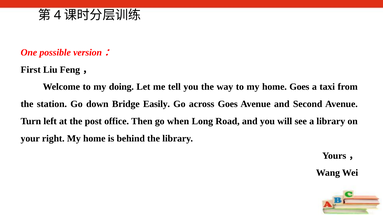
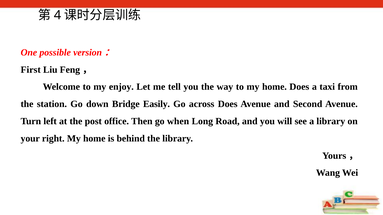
doing: doing -> enjoy
home Goes: Goes -> Does
across Goes: Goes -> Does
